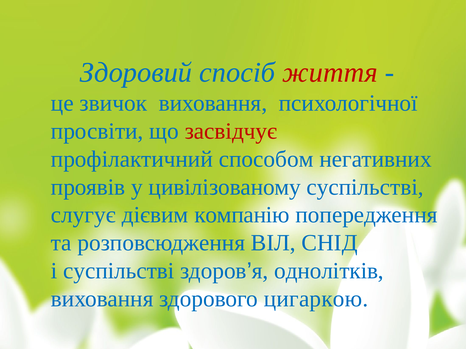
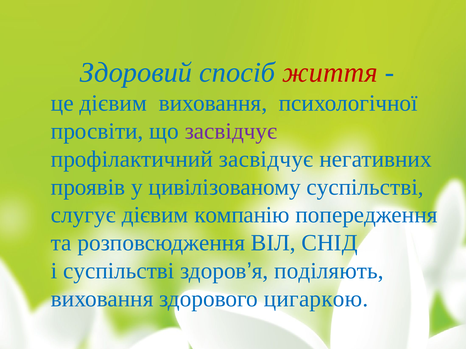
це звичок: звичок -> дієвим
засвідчує at (231, 131) colour: red -> purple
профілактичний способом: способом -> засвідчує
однолітків: однолітків -> поділяють
